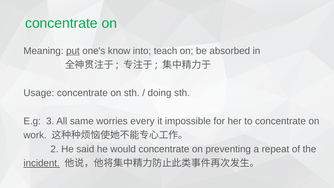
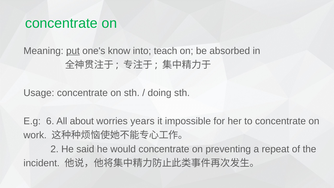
3: 3 -> 6
same: same -> about
every: every -> years
incident underline: present -> none
